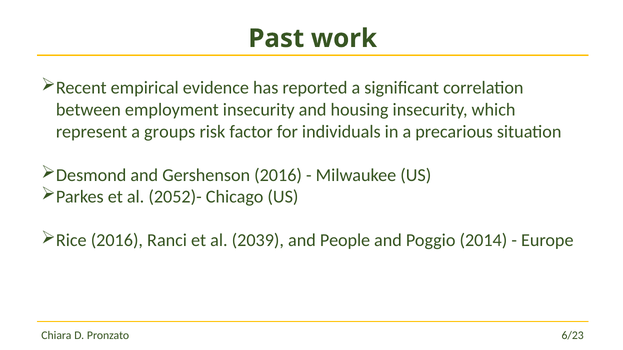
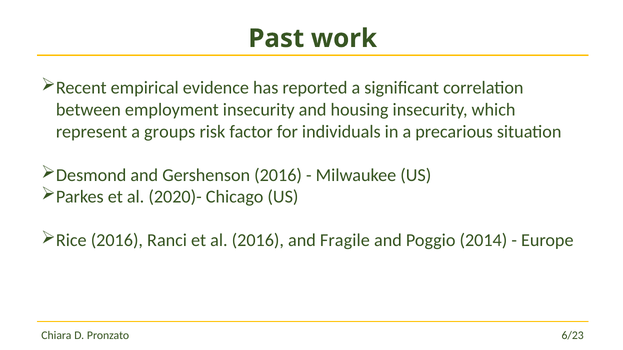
2052)-: 2052)- -> 2020)-
al 2039: 2039 -> 2016
People: People -> Fragile
